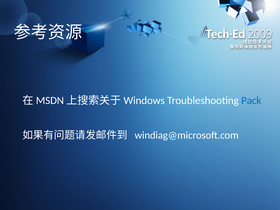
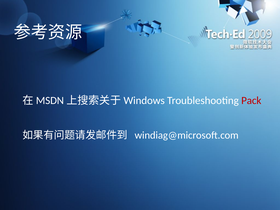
Pack colour: blue -> red
